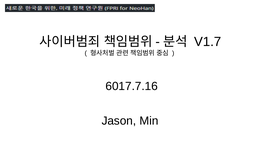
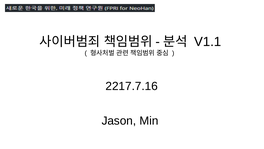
V1.7: V1.7 -> V1.1
6017.7.16: 6017.7.16 -> 2217.7.16
